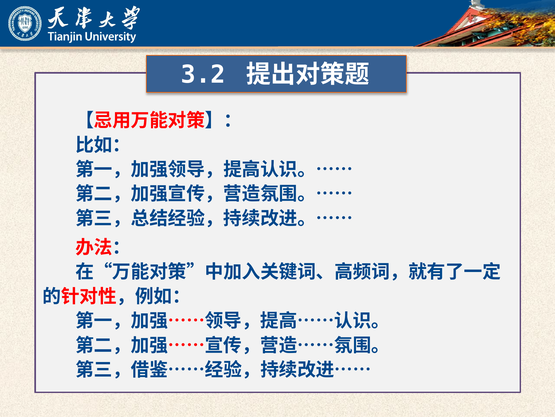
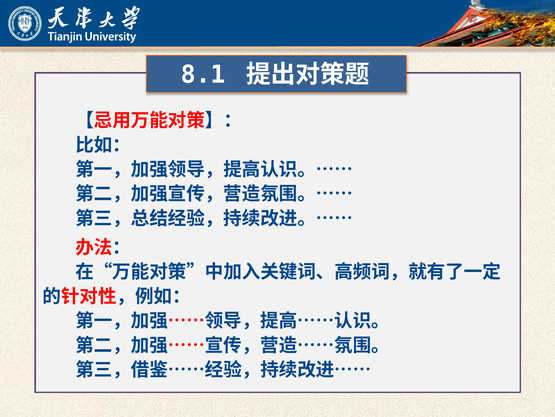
3.2: 3.2 -> 8.1
